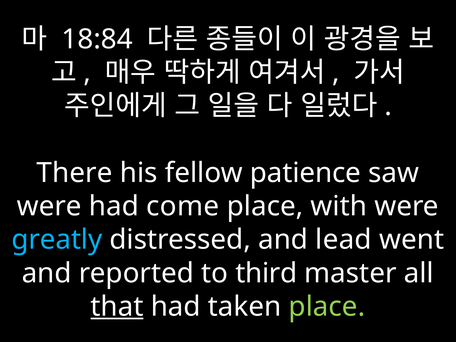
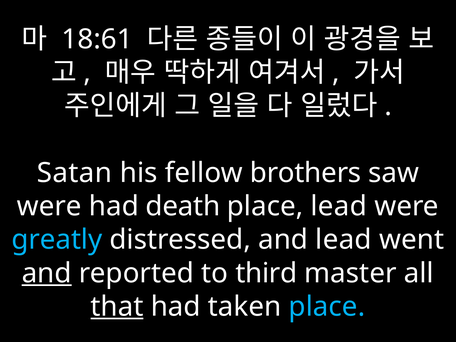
18:84: 18:84 -> 18:61
There: There -> Satan
patience: patience -> brothers
come: come -> death
place with: with -> lead
and at (47, 273) underline: none -> present
place at (327, 307) colour: light green -> light blue
